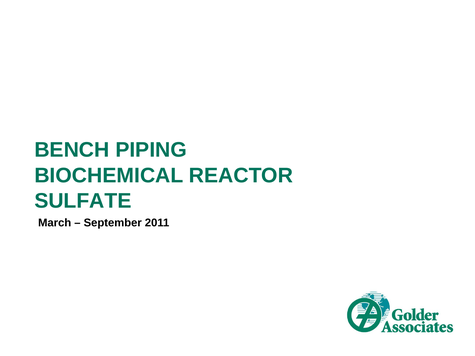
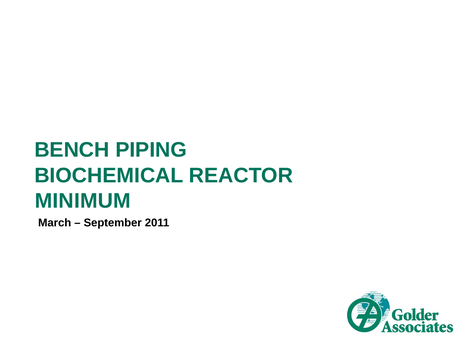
SULFATE: SULFATE -> MINIMUM
